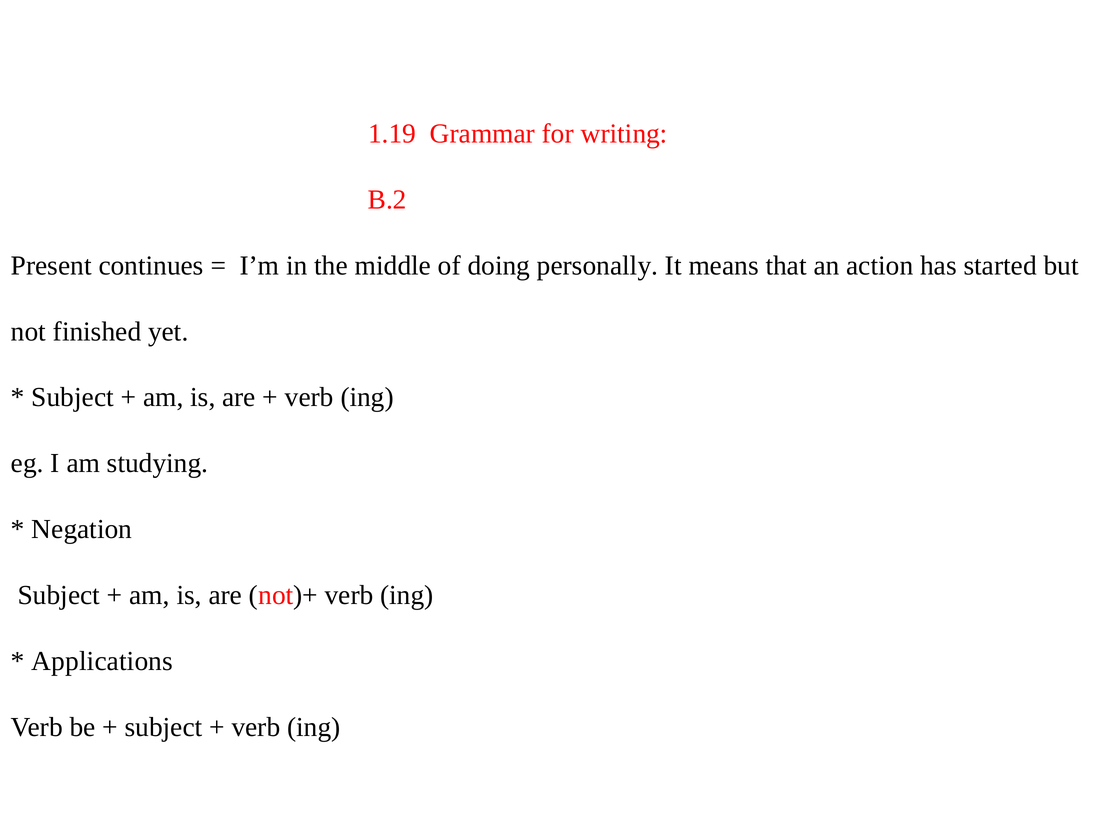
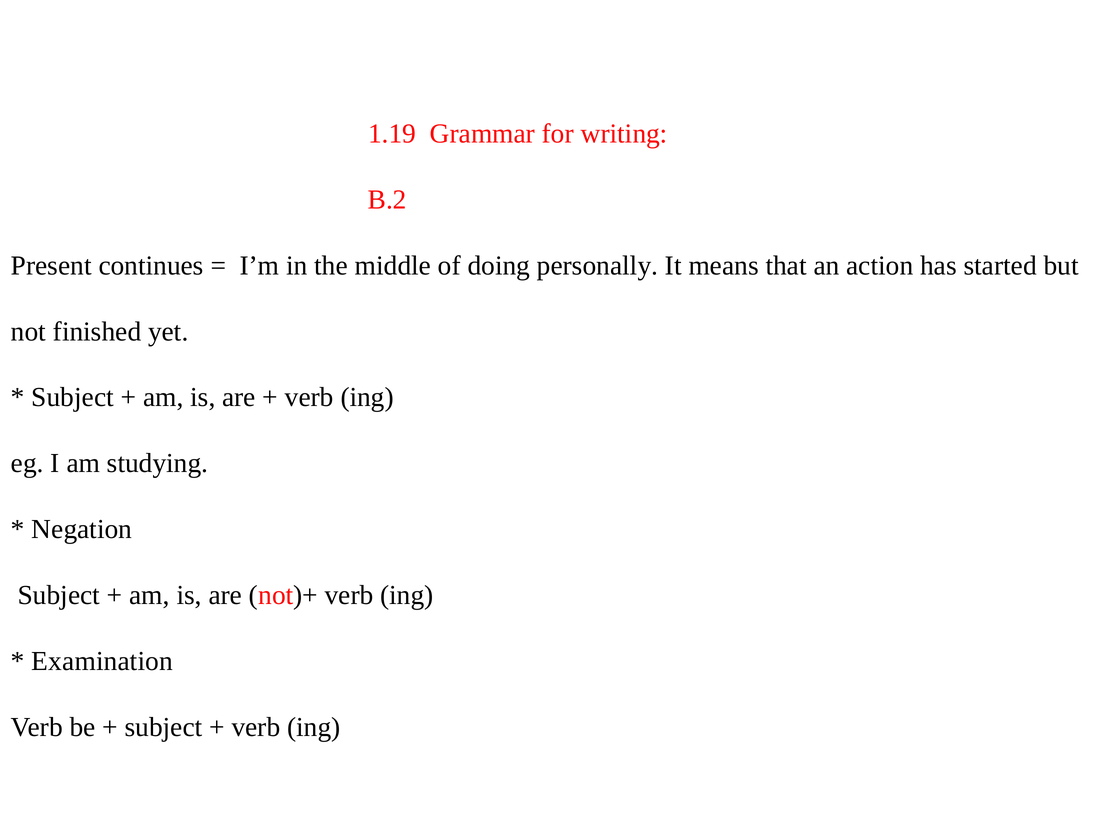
Applications: Applications -> Examination
